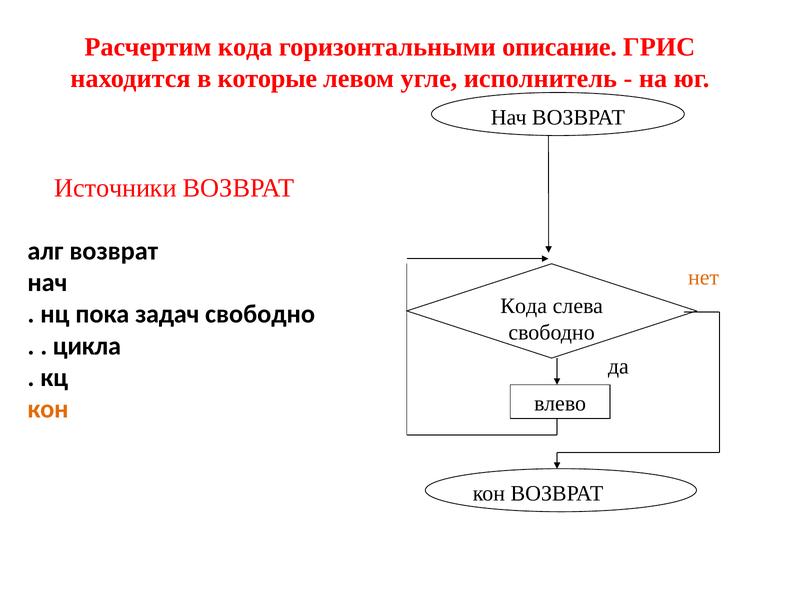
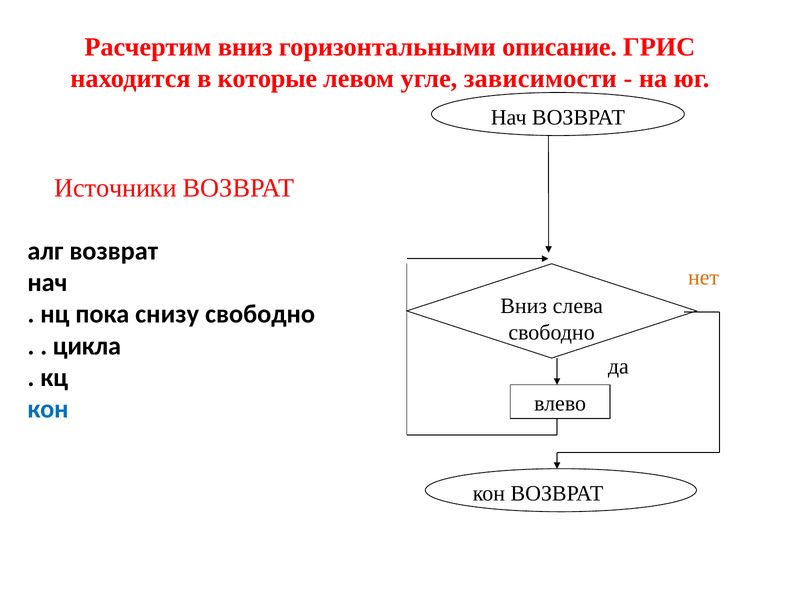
Расчертим кода: кода -> вниз
исполнитель: исполнитель -> зависимости
Кода at (524, 306): Кода -> Вниз
задач: задач -> снизу
кон at (48, 409) colour: orange -> blue
